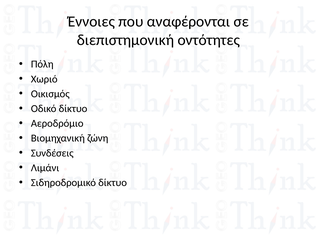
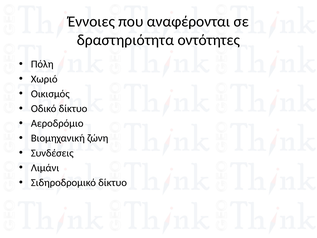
διεπιστημονική: διεπιστημονική -> δραστηριότητα
